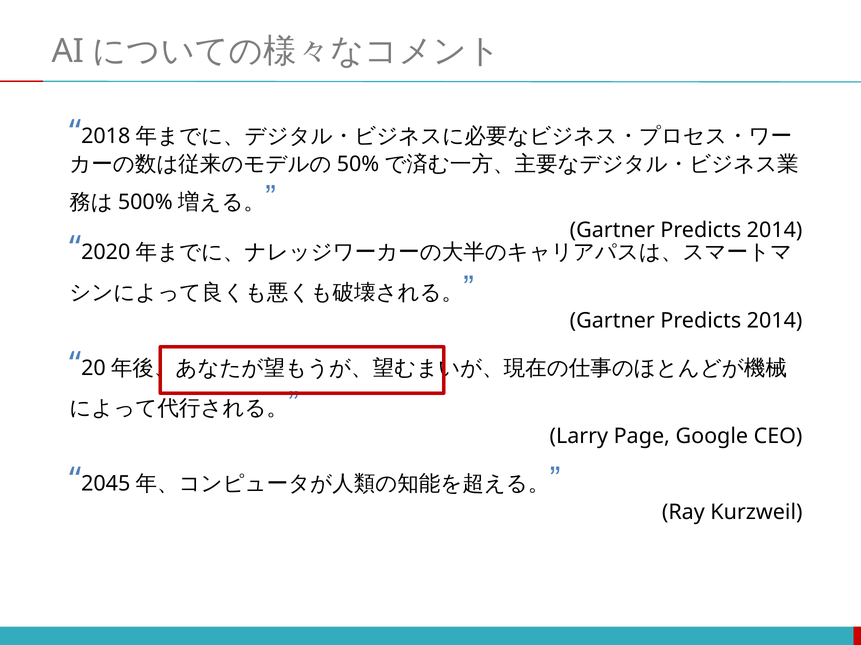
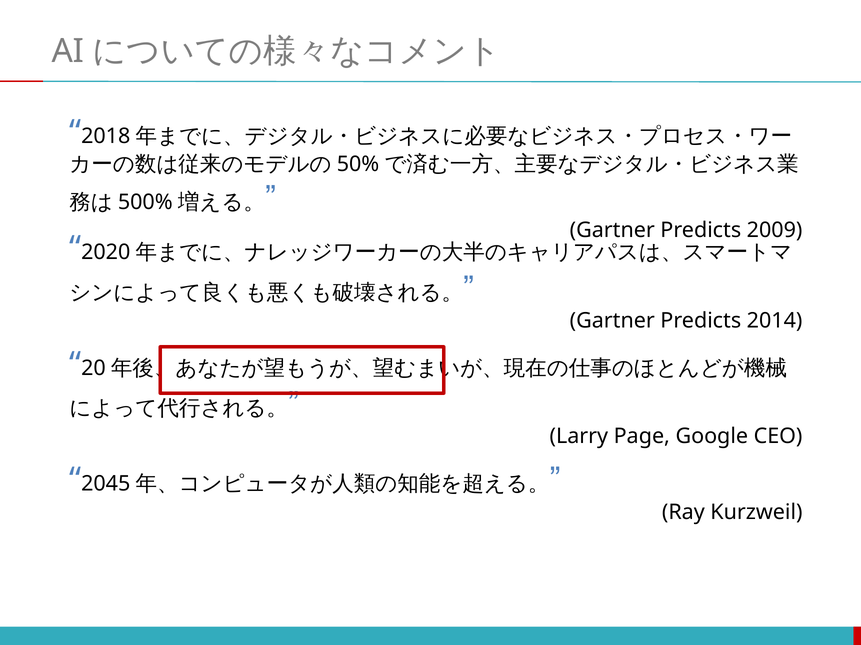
2014 at (775, 231): 2014 -> 2009
